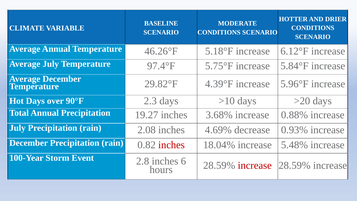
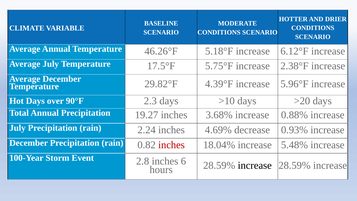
97.4°F: 97.4°F -> 17.5°F
5.84°F: 5.84°F -> 2.38°F
2.08: 2.08 -> 2.24
increase at (255, 165) colour: red -> black
